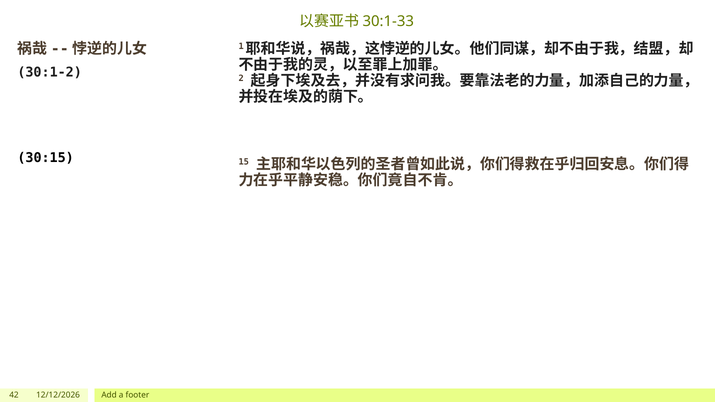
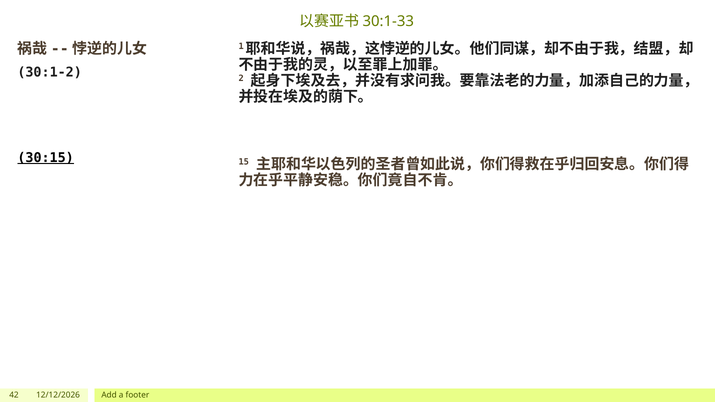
30:15 underline: none -> present
